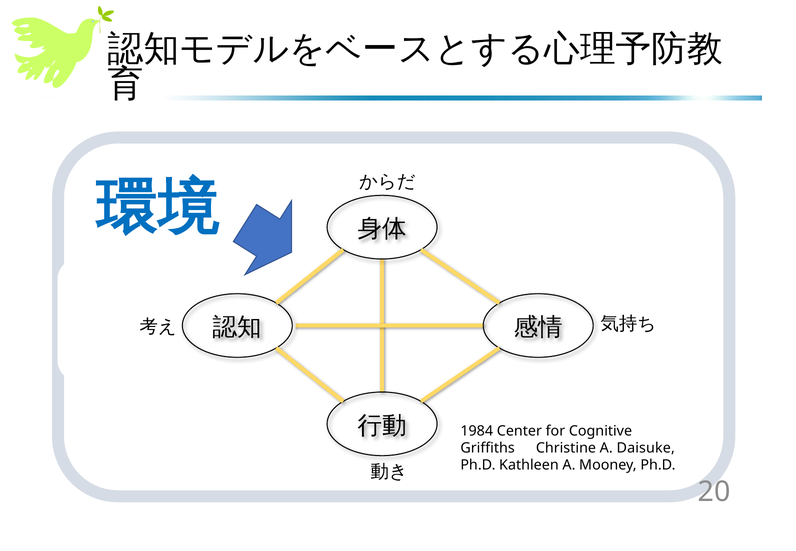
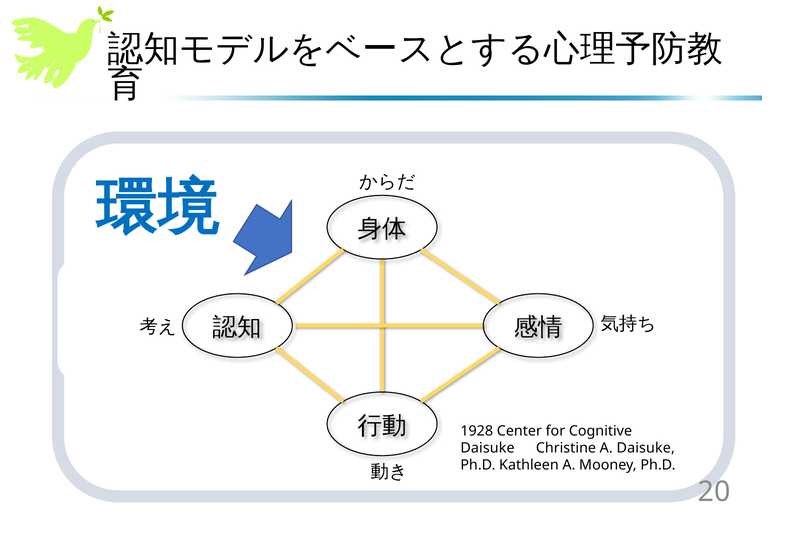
1984: 1984 -> 1928
Griffiths at (488, 448): Griffiths -> Daisuke
